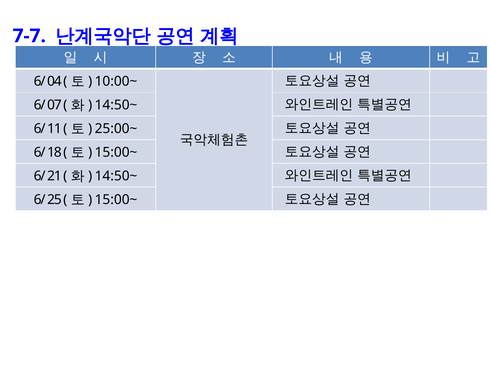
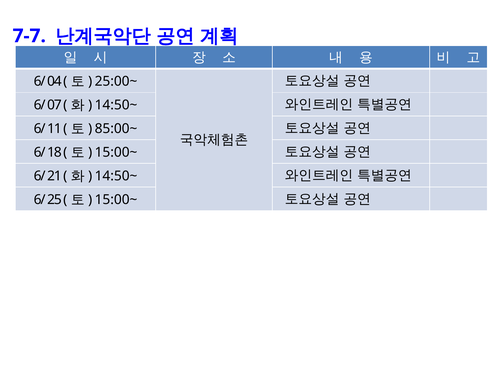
10:00~: 10:00~ -> 25:00~
25:00~: 25:00~ -> 85:00~
